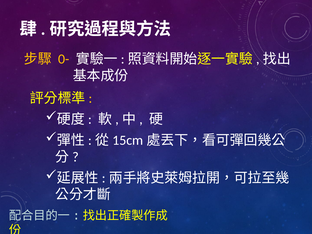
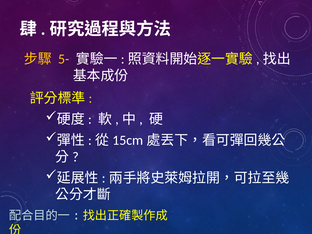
0-: 0- -> 5-
